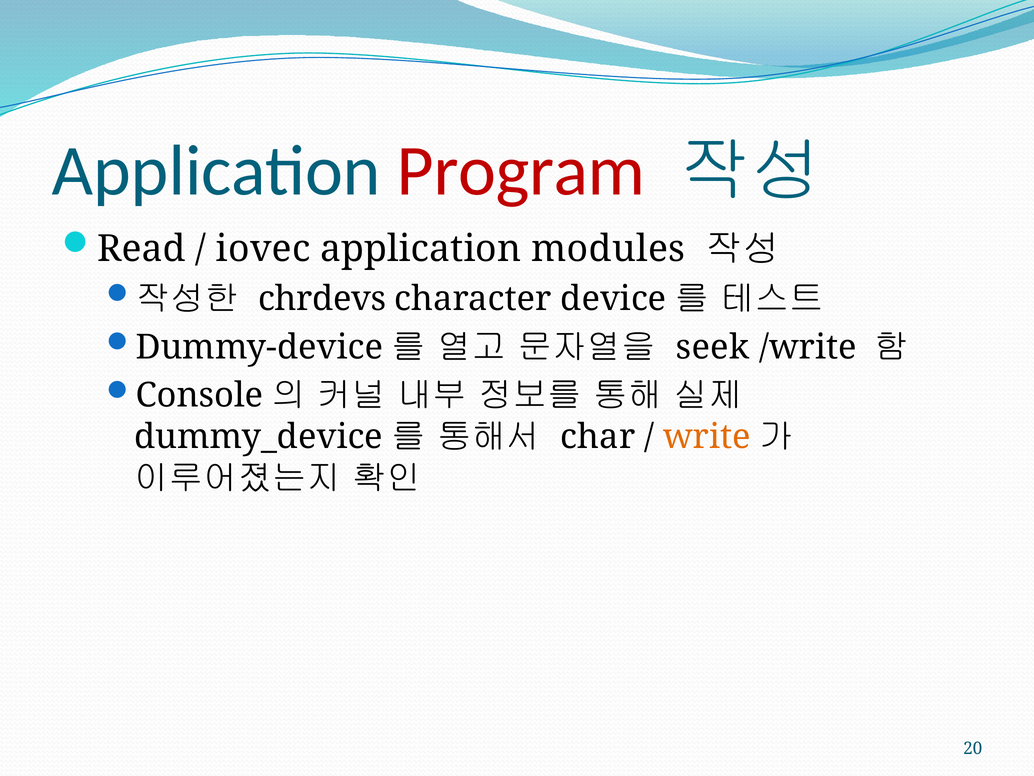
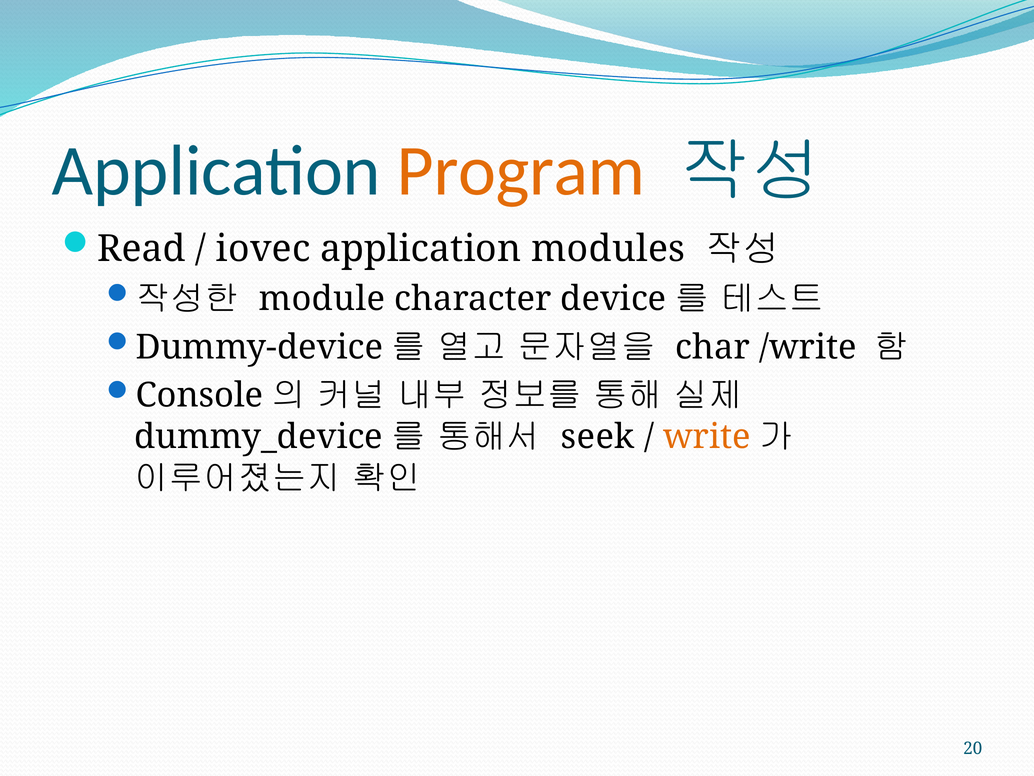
Program colour: red -> orange
chrdevs: chrdevs -> module
seek: seek -> char
char: char -> seek
